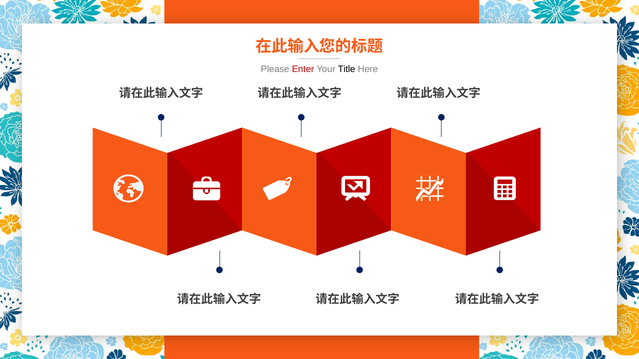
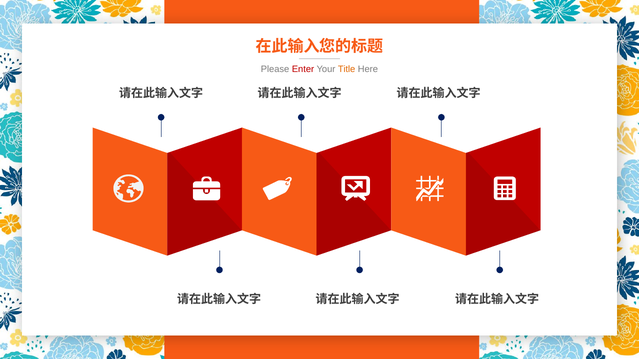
Title colour: black -> orange
